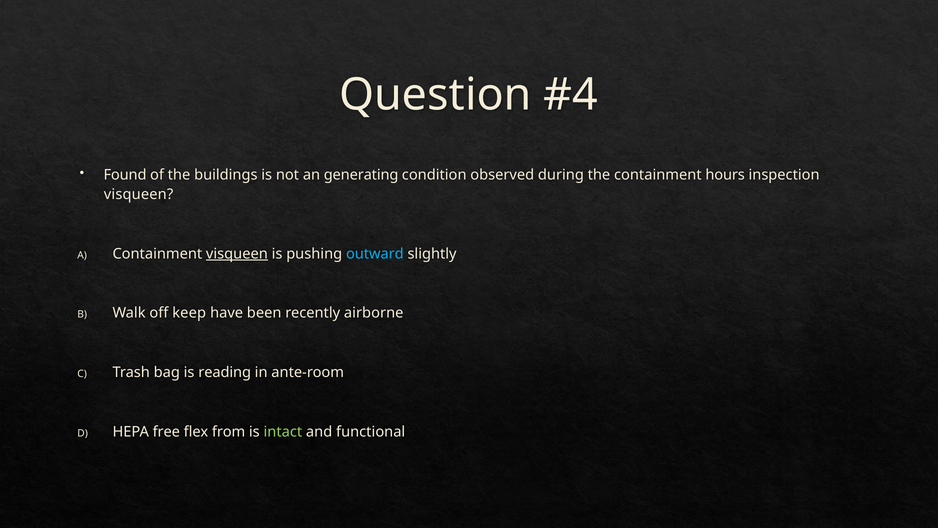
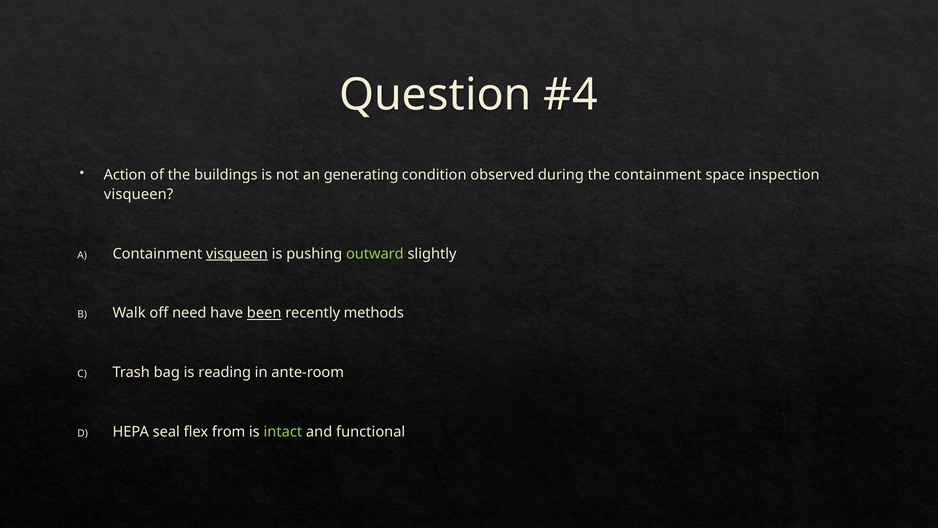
Found: Found -> Action
hours: hours -> space
outward colour: light blue -> light green
keep: keep -> need
been underline: none -> present
airborne: airborne -> methods
free: free -> seal
